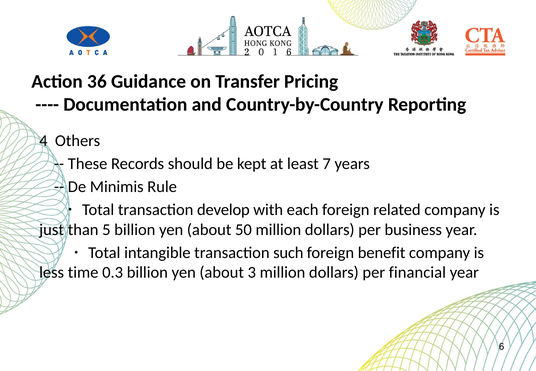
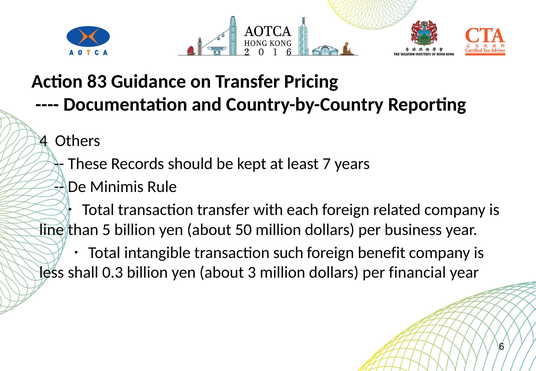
36: 36 -> 83
transaction develop: develop -> transfer
just: just -> line
time: time -> shall
